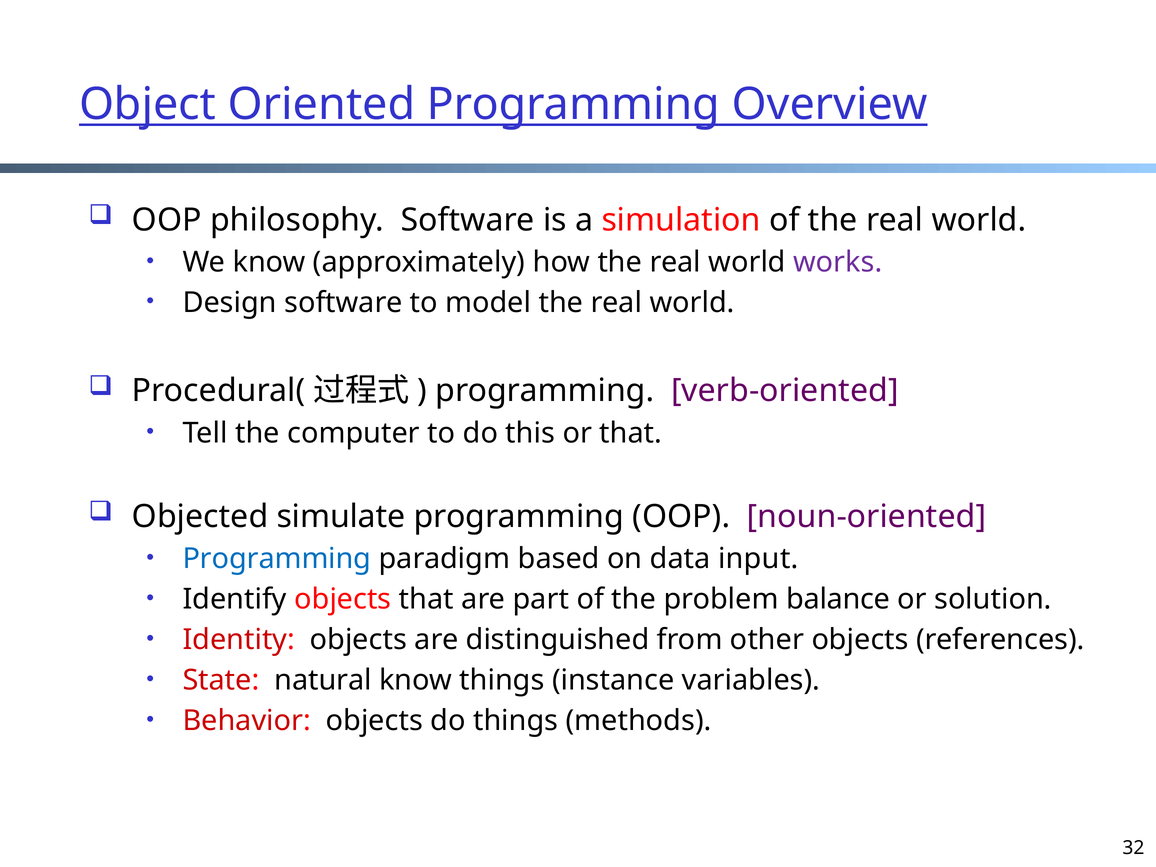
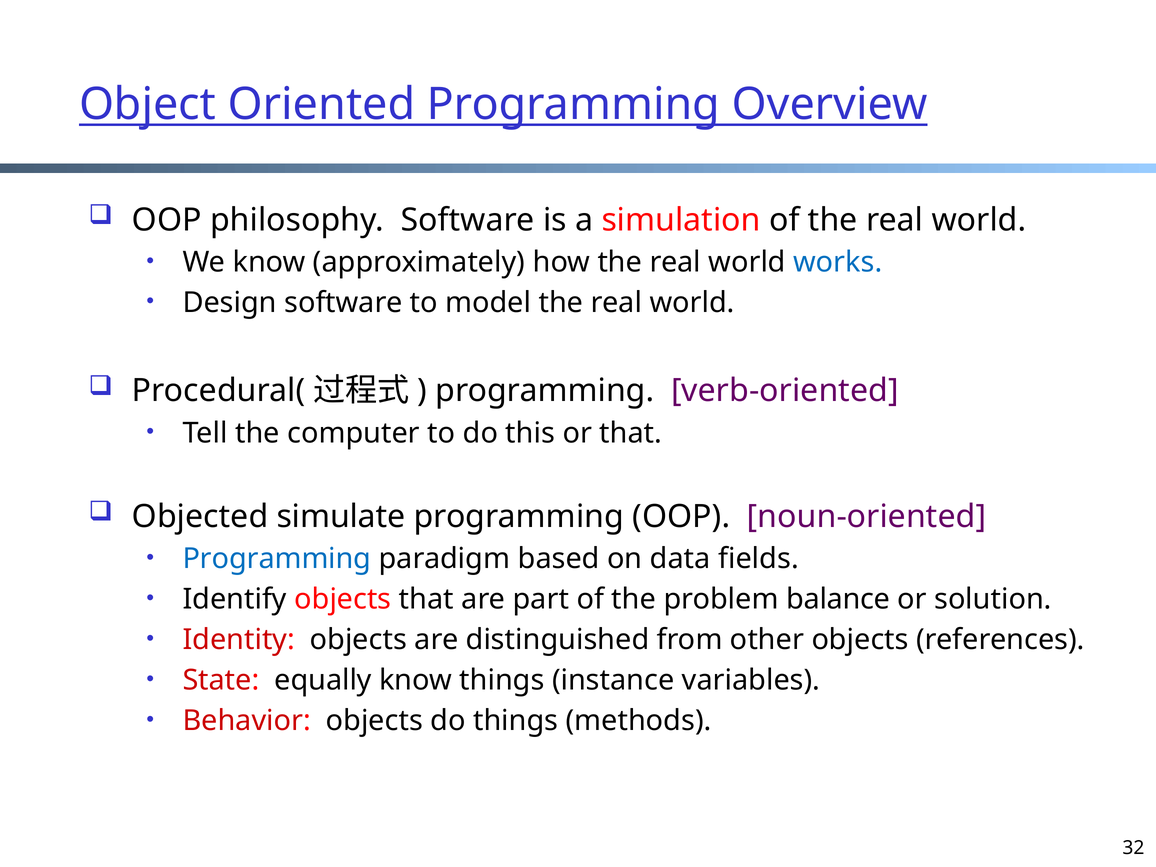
works colour: purple -> blue
input: input -> fields
natural: natural -> equally
